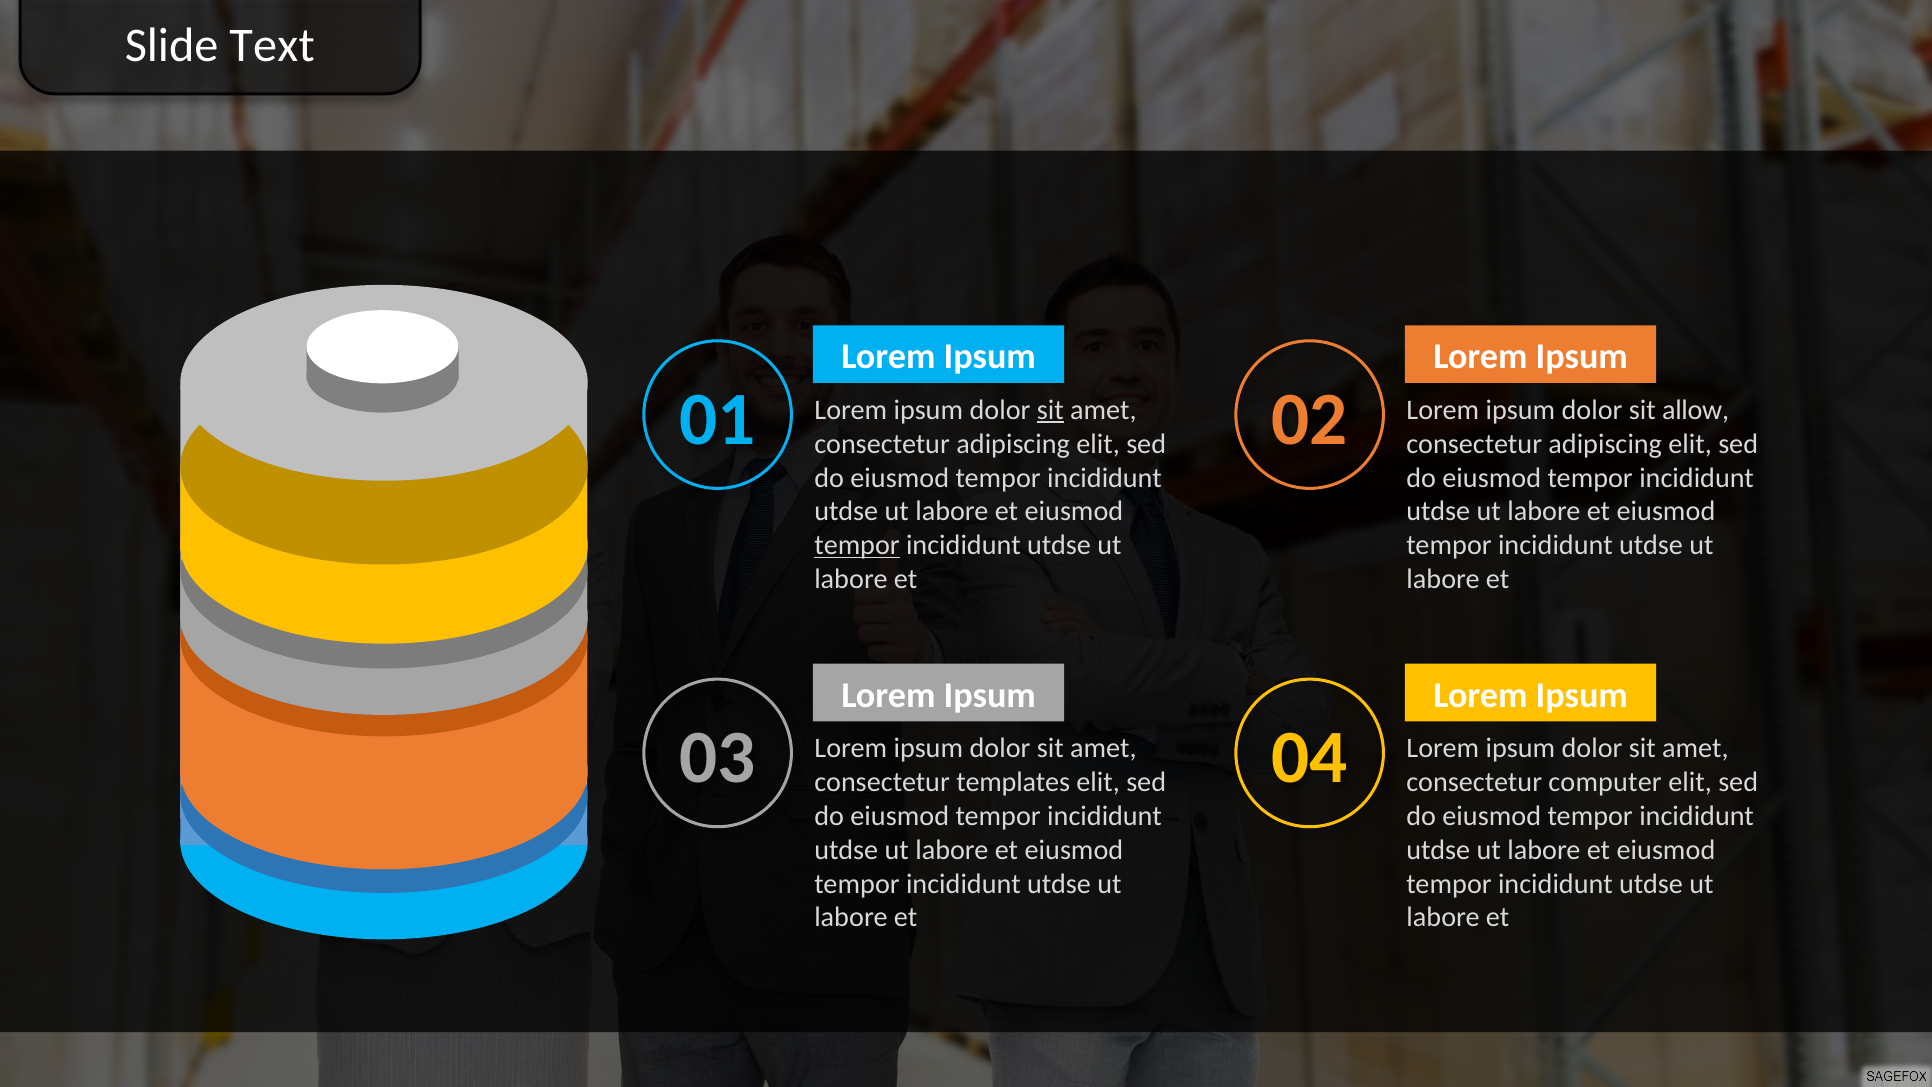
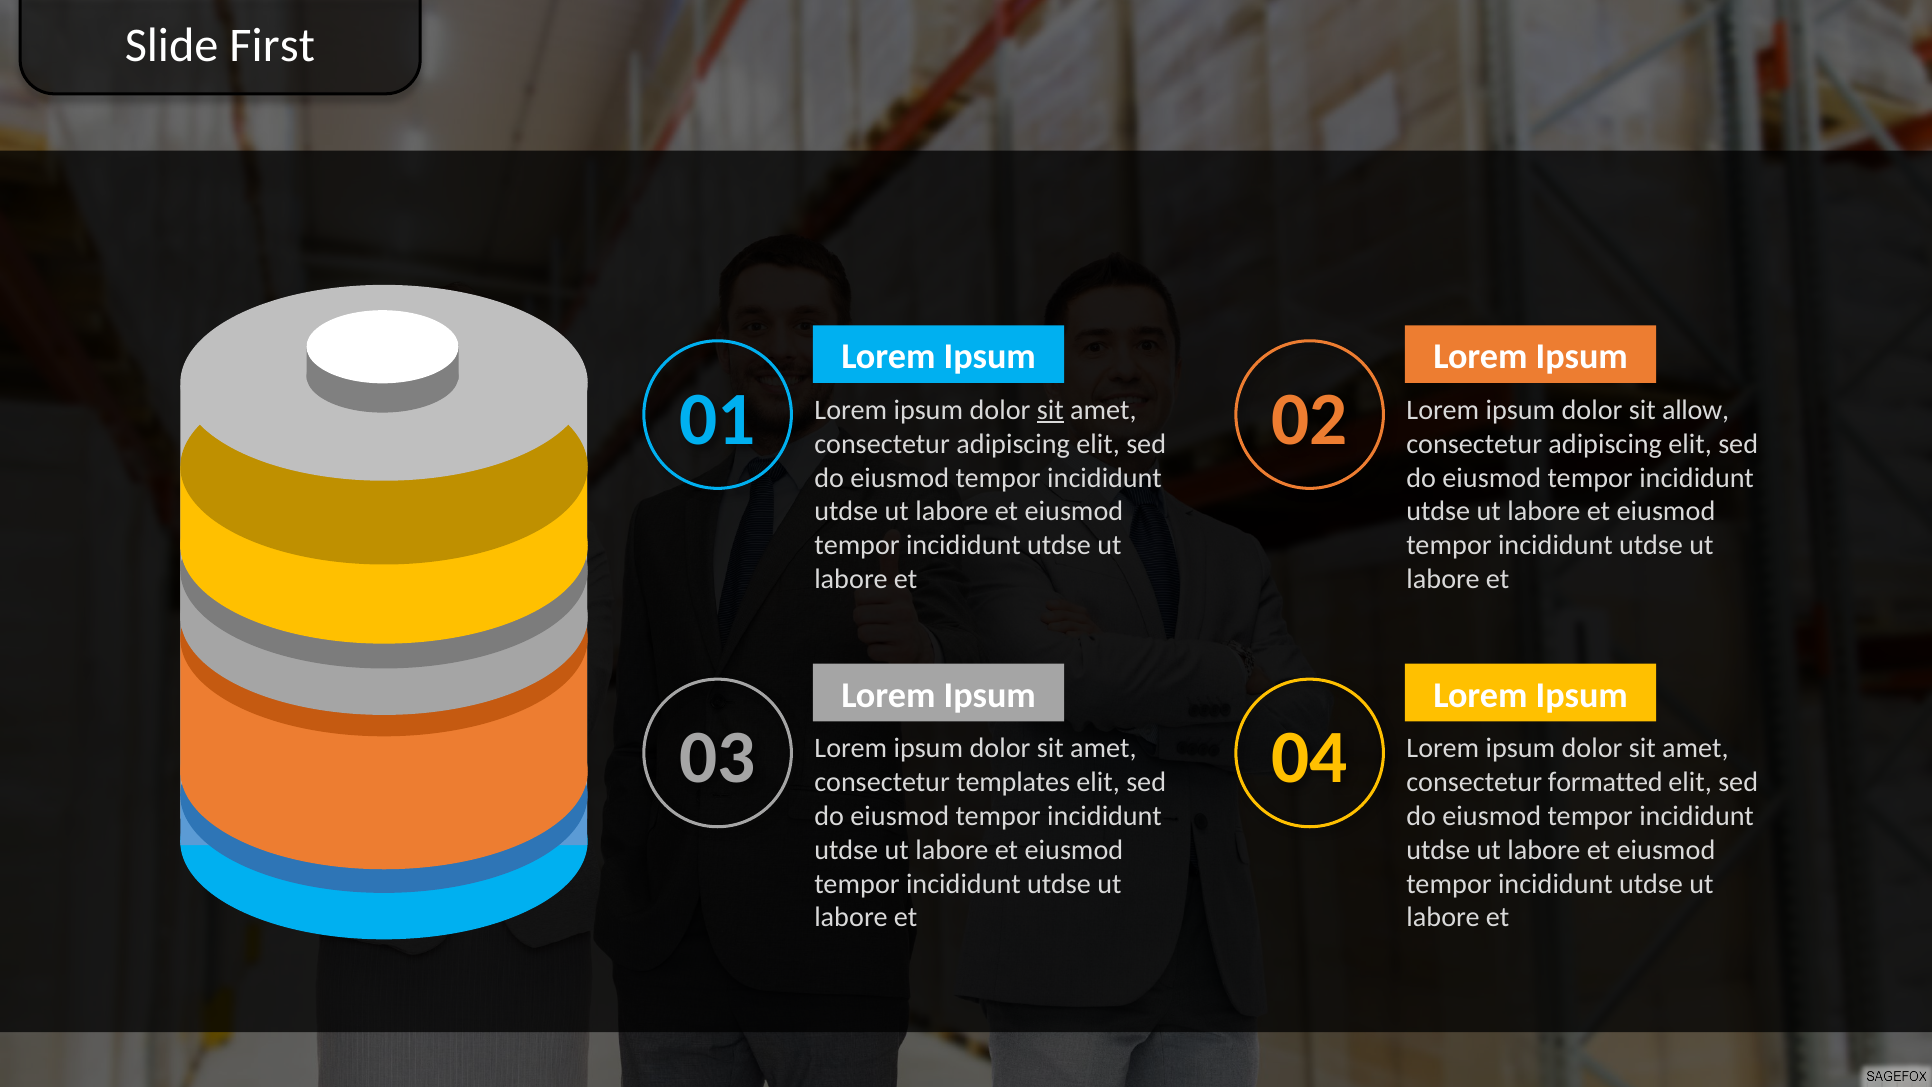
Text: Text -> First
tempor at (857, 545) underline: present -> none
computer: computer -> formatted
